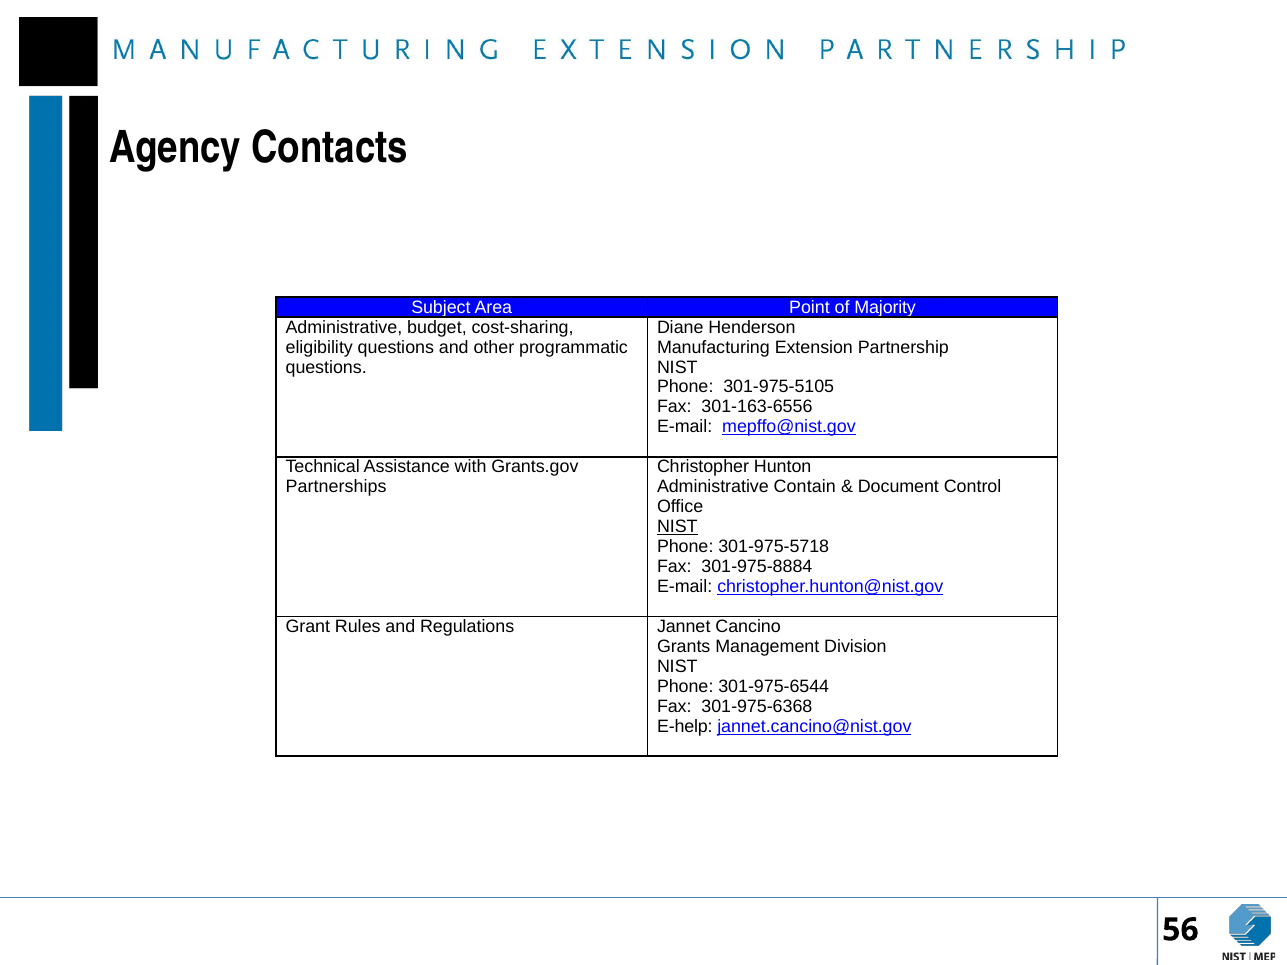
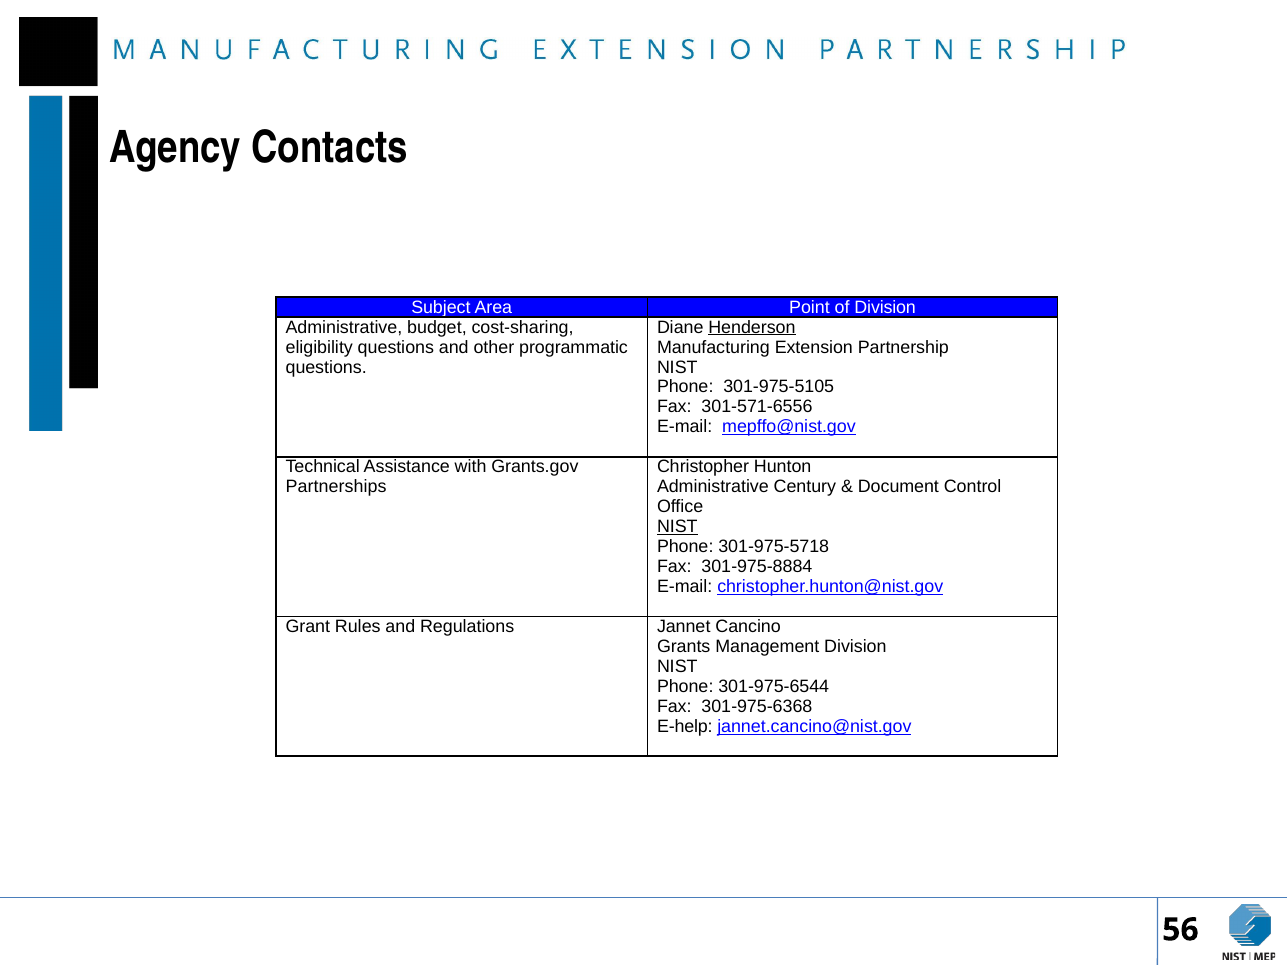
of Majority: Majority -> Division
Henderson underline: none -> present
301-163-6556: 301-163-6556 -> 301-571-6556
Contain: Contain -> Century
